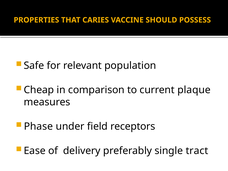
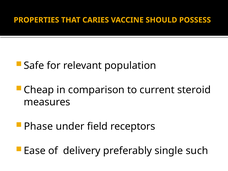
plaque: plaque -> steroid
tract: tract -> such
